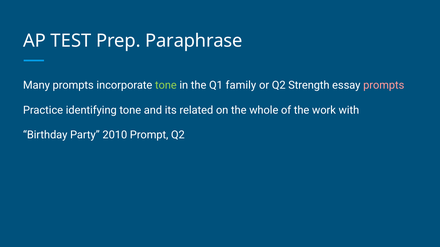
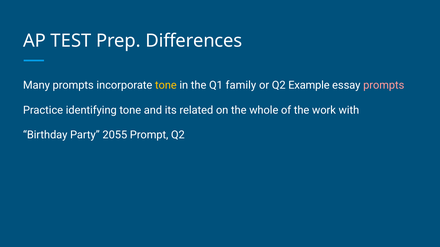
Paraphrase: Paraphrase -> Differences
tone at (166, 85) colour: light green -> yellow
Strength: Strength -> Example
2010: 2010 -> 2055
